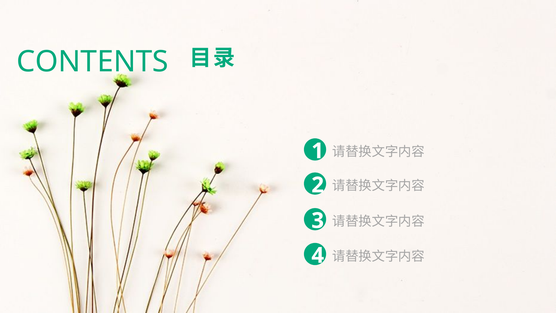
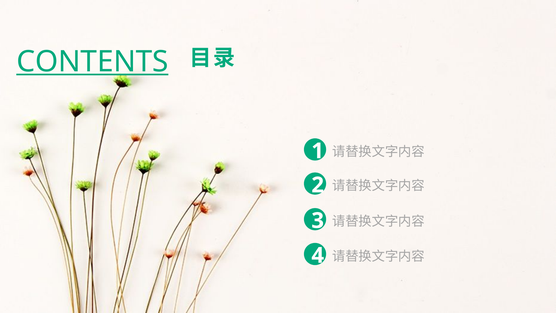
CONTENTS underline: none -> present
